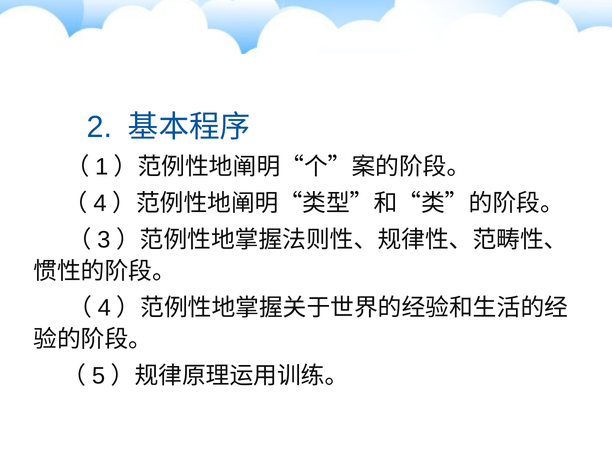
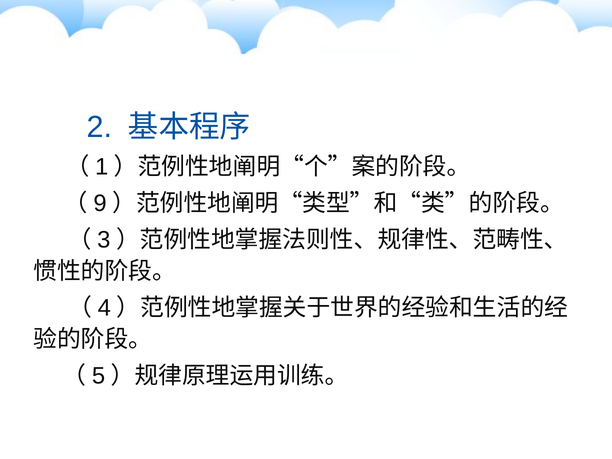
4 at (100, 204): 4 -> 9
